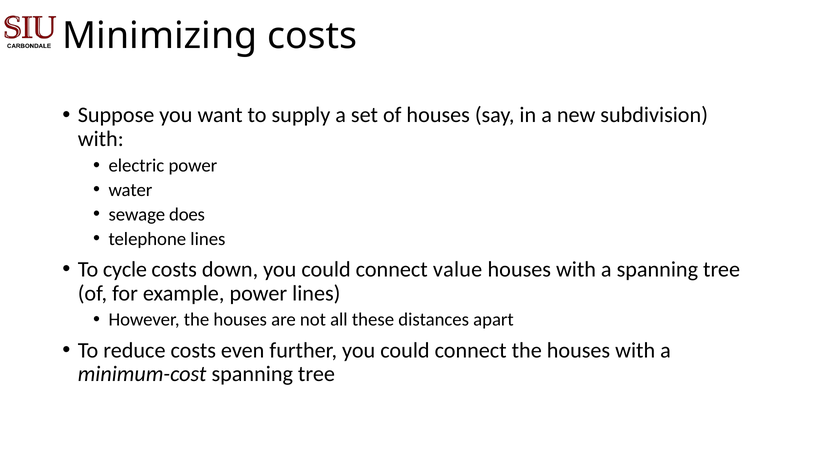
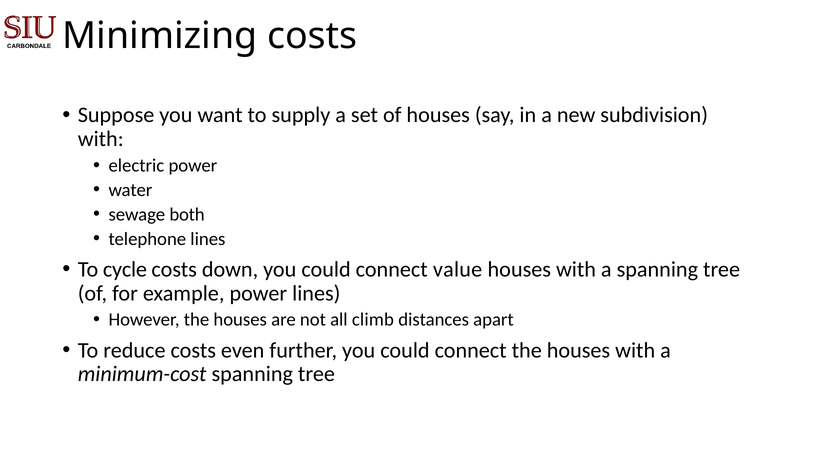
does: does -> both
these: these -> climb
